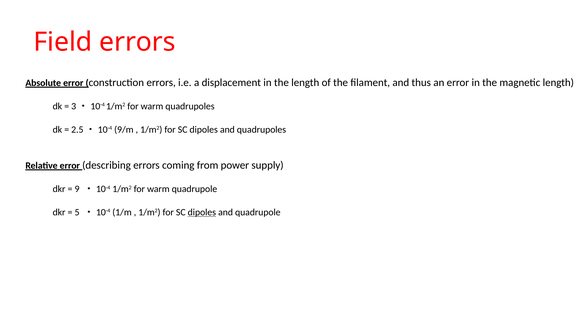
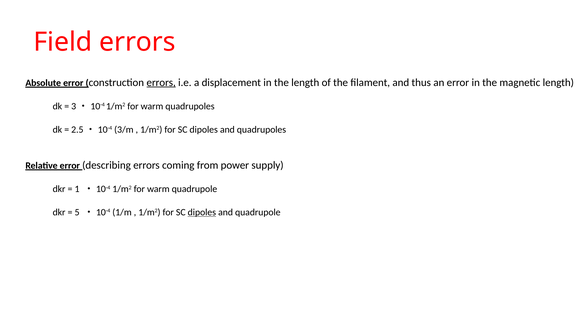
errors at (161, 82) underline: none -> present
9/m: 9/m -> 3/m
9: 9 -> 1
